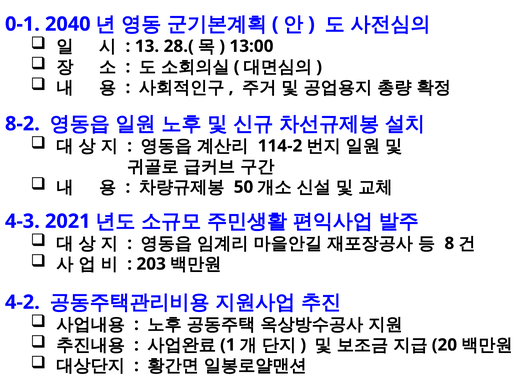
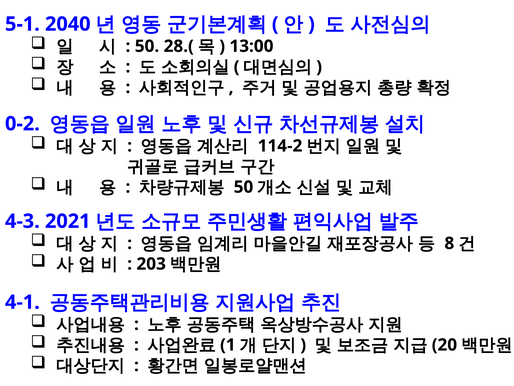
0-1: 0-1 -> 5-1
13 at (147, 46): 13 -> 50
8-2: 8-2 -> 0-2
4-2: 4-2 -> 4-1
